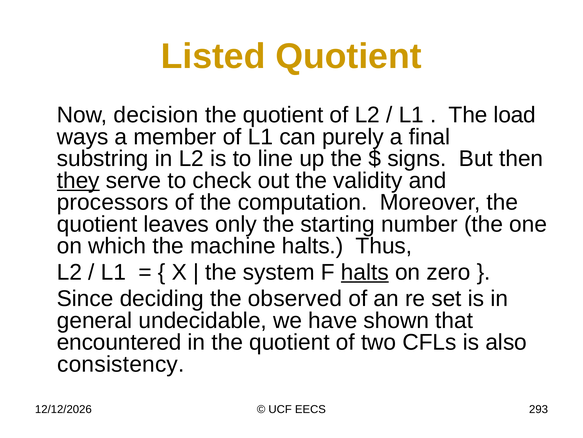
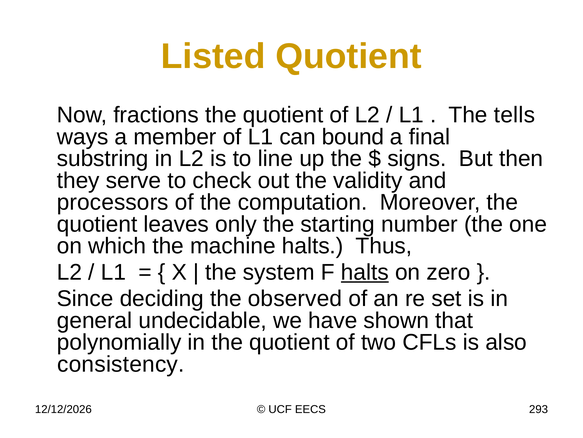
decision: decision -> fractions
load: load -> tells
purely: purely -> bound
they underline: present -> none
encountered: encountered -> polynomially
